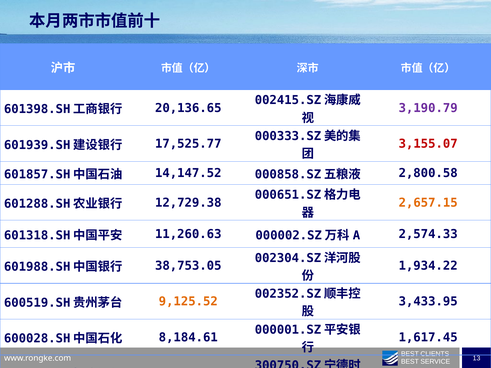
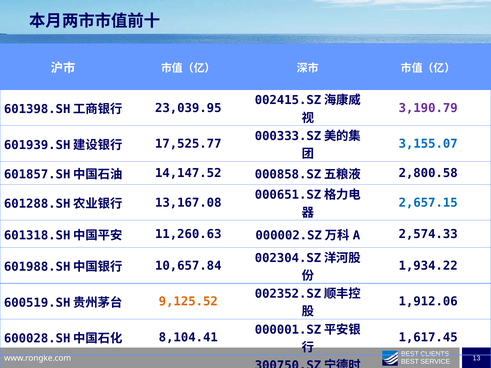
20,136.65: 20,136.65 -> 23,039.95
3,155.07 colour: red -> blue
2,657.15 colour: orange -> blue
12,729.38: 12,729.38 -> 13,167.08
38,753.05: 38,753.05 -> 10,657.84
3,433.95: 3,433.95 -> 1,912.06
8,184.61: 8,184.61 -> 8,104.41
